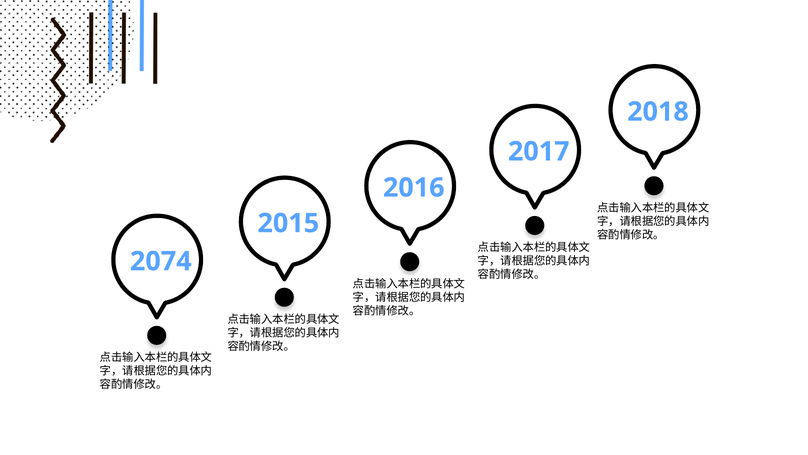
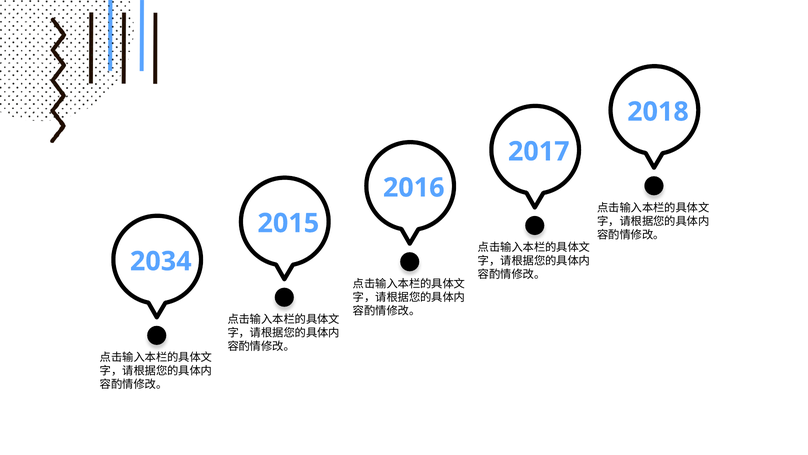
2074: 2074 -> 2034
